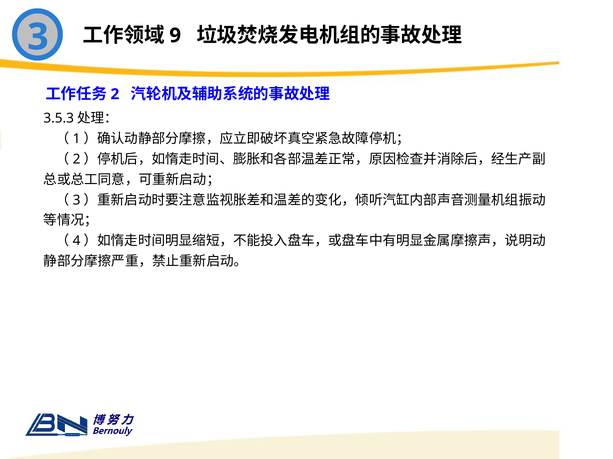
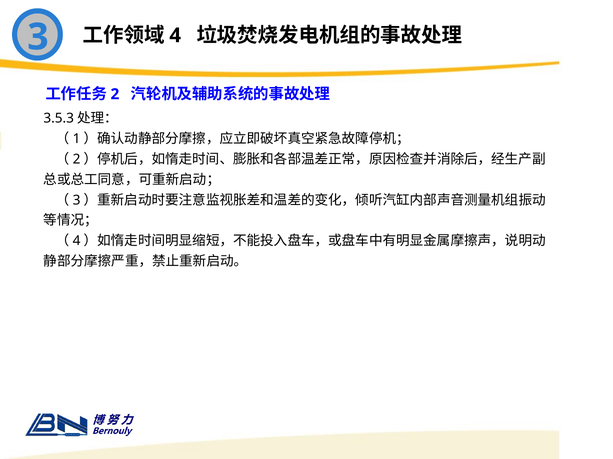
9: 9 -> 4
